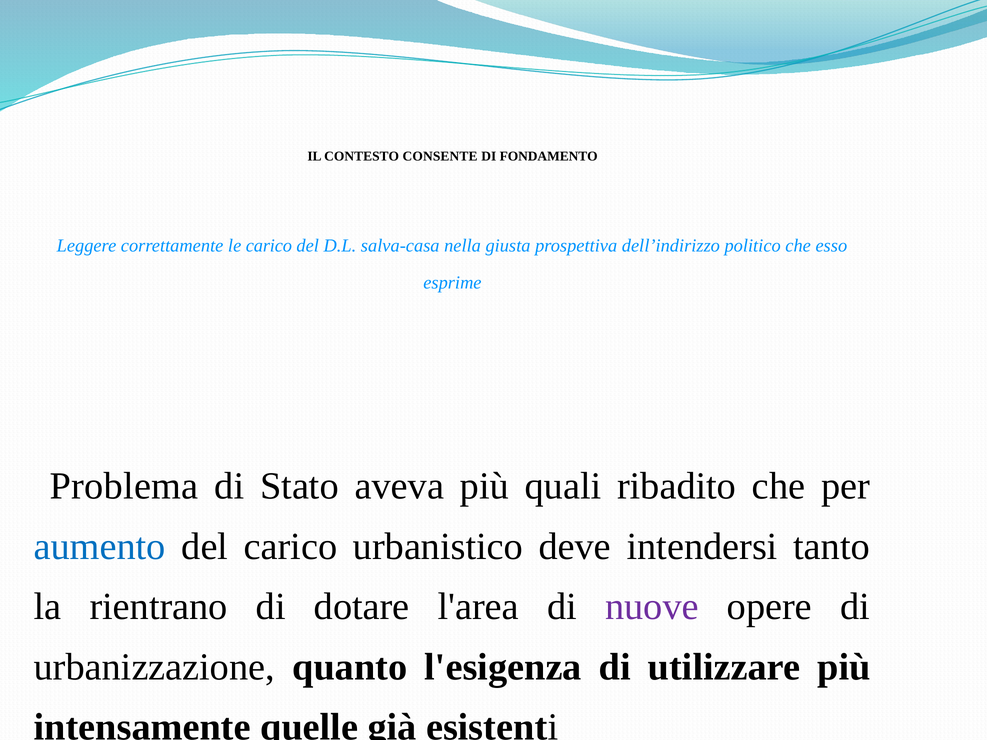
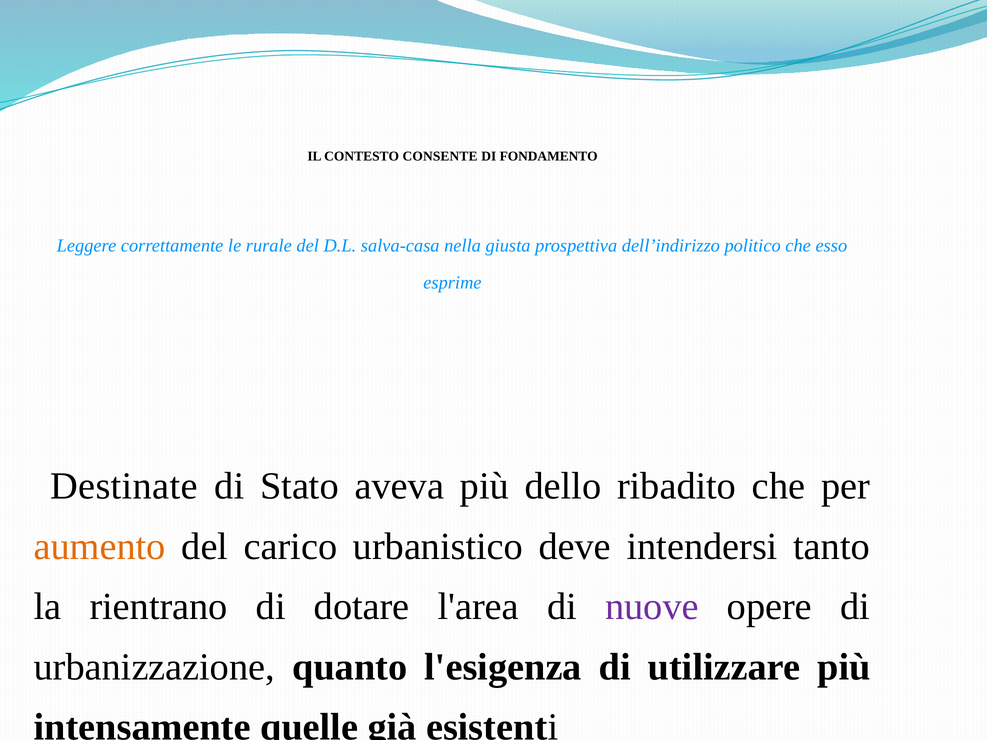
le carico: carico -> rurale
Problema: Problema -> Destinate
quali: quali -> dello
aumento colour: blue -> orange
